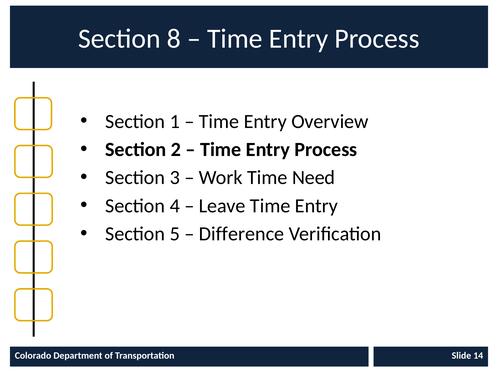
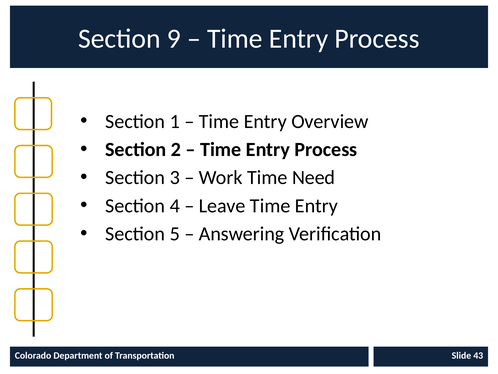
8: 8 -> 9
Difference: Difference -> Answering
14: 14 -> 43
